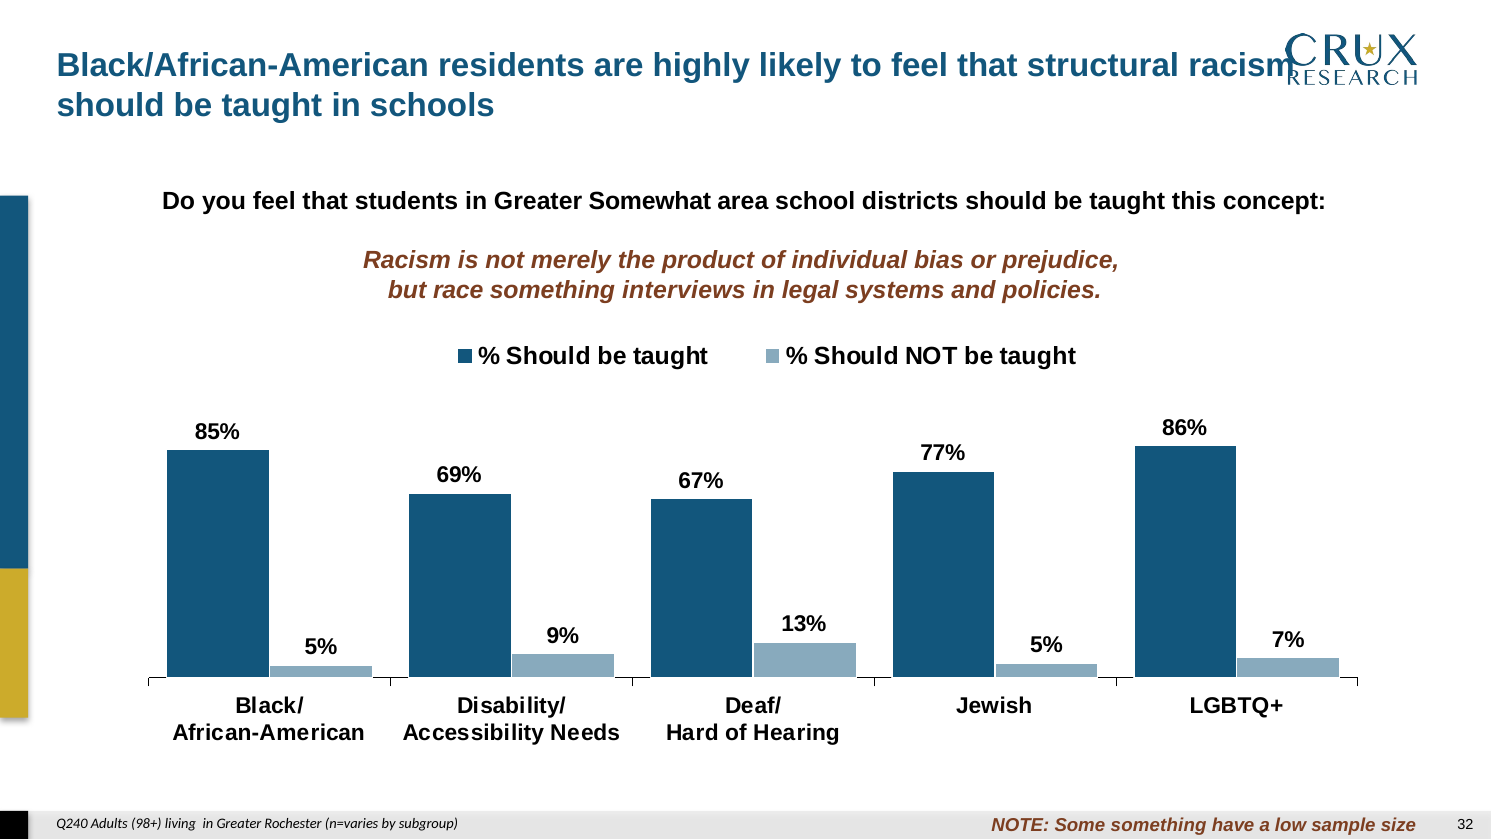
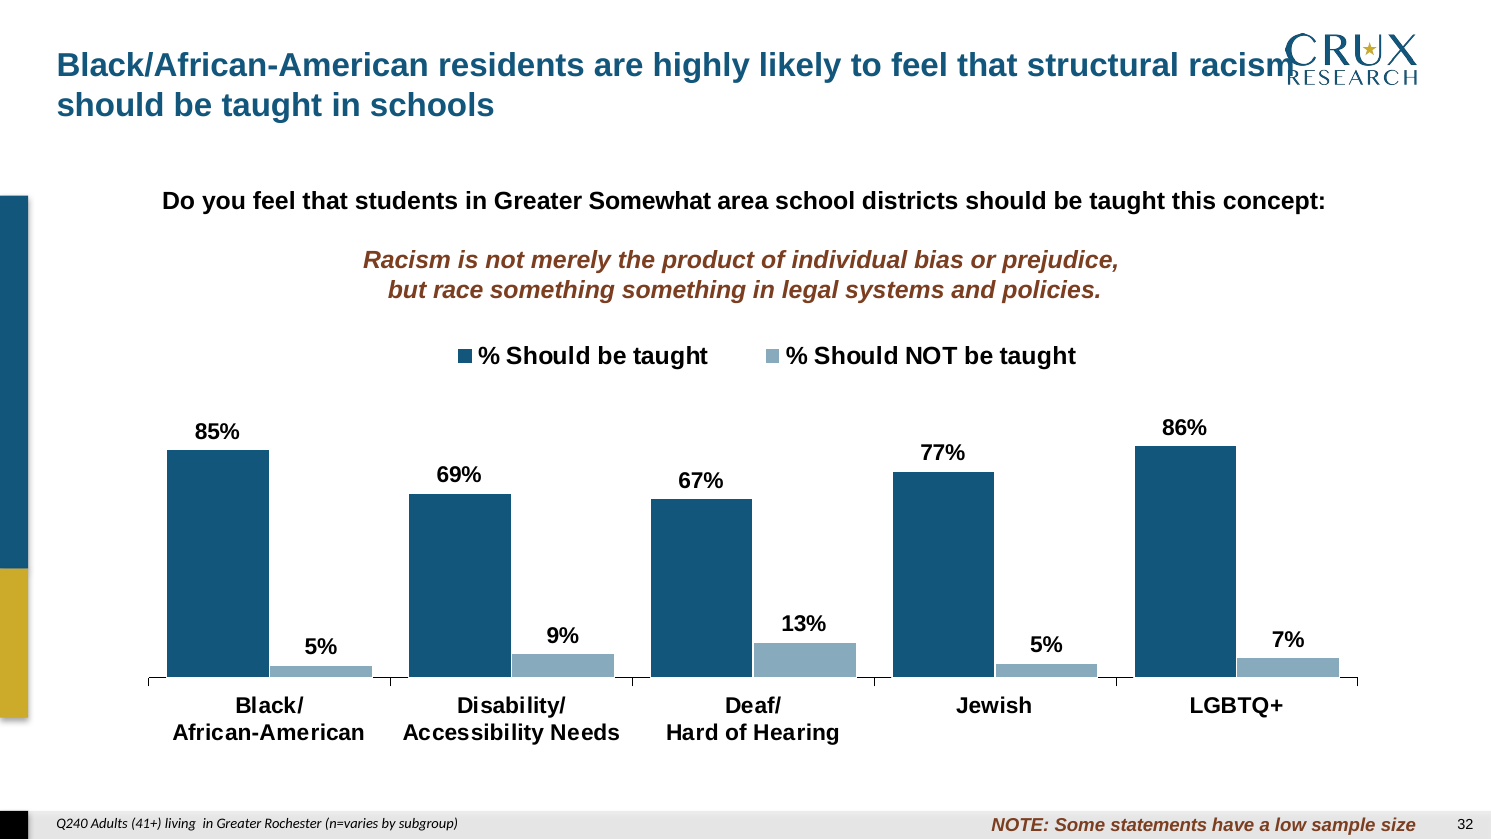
something interviews: interviews -> something
Some something: something -> statements
98+: 98+ -> 41+
